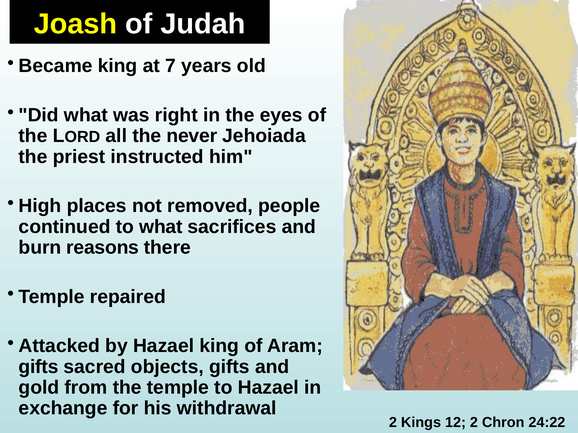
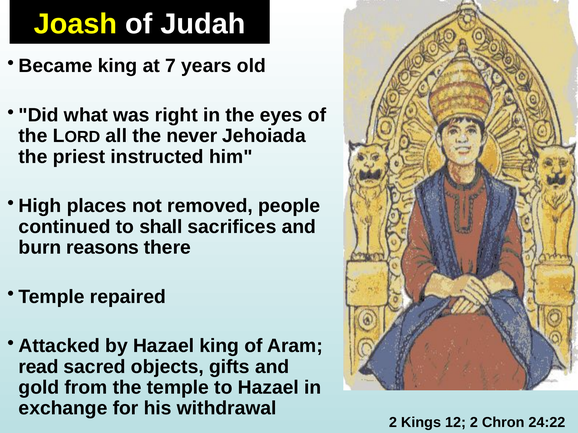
to what: what -> shall
gifts at (39, 367): gifts -> read
